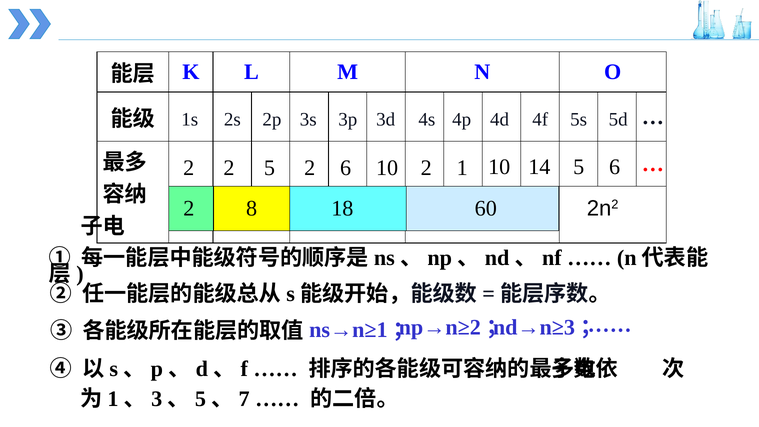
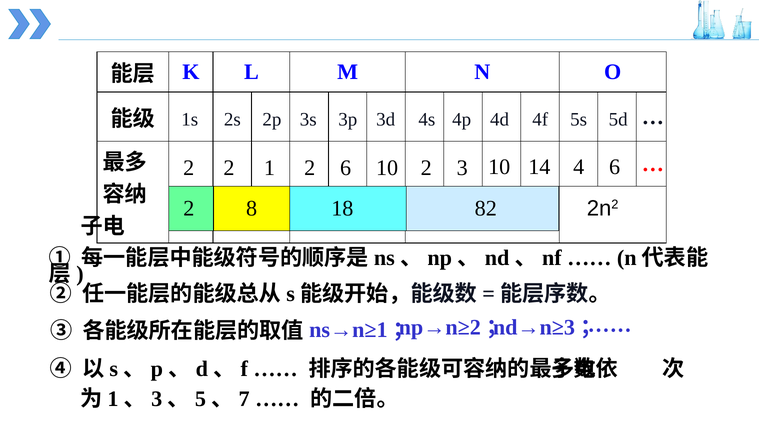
10 5: 5 -> 4
2 5: 5 -> 1
2 1: 1 -> 3
60: 60 -> 82
